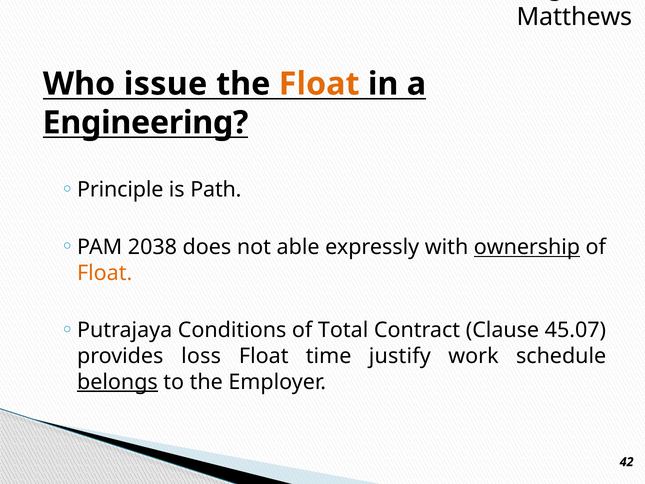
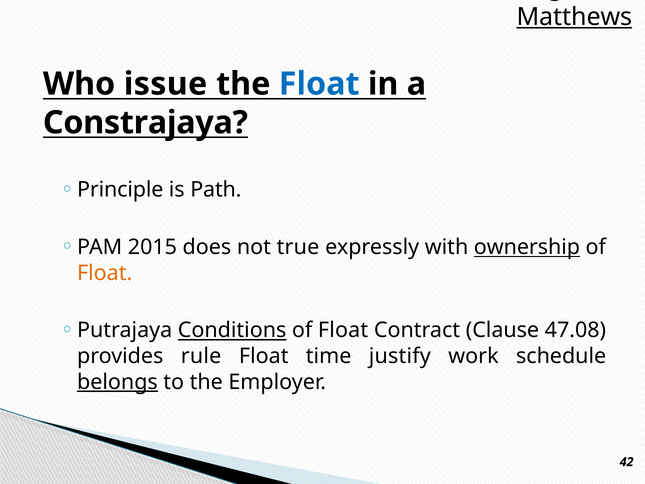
Matthews underline: none -> present
Float at (319, 84) colour: orange -> blue
Engineering: Engineering -> Constrajaya
2038: 2038 -> 2015
able: able -> true
Conditions underline: none -> present
Total at (343, 330): Total -> Float
45.07: 45.07 -> 47.08
loss: loss -> rule
